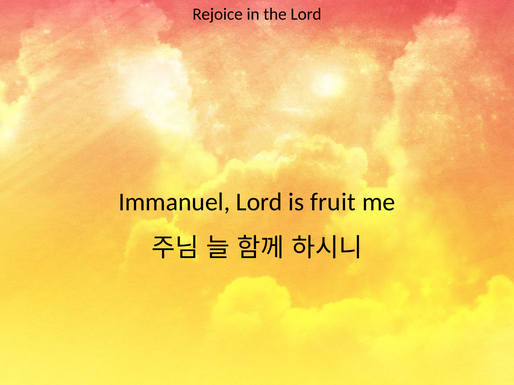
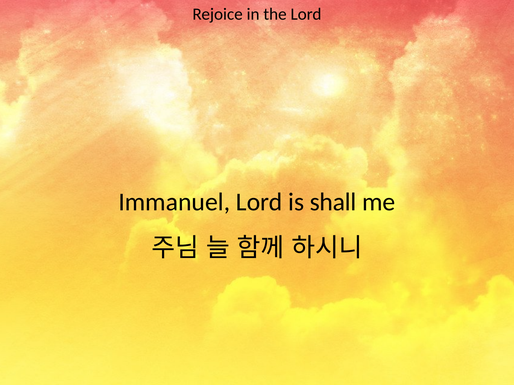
fruit: fruit -> shall
